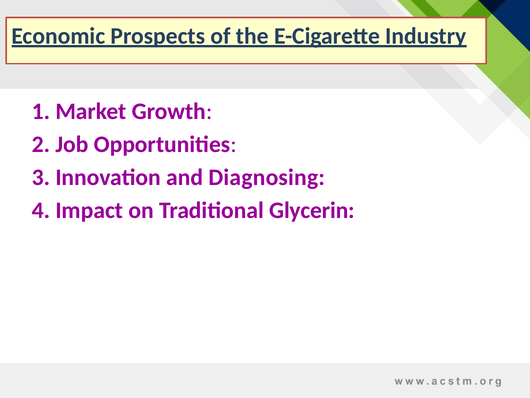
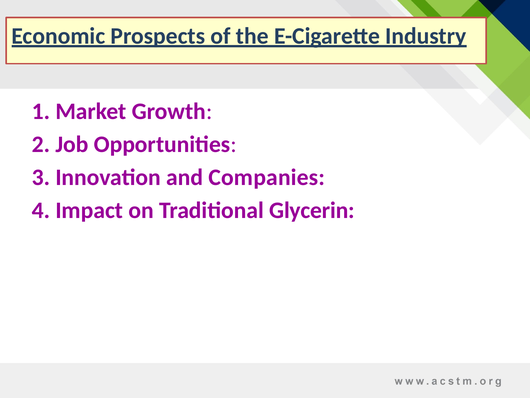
Diagnosing: Diagnosing -> Companies
